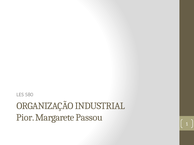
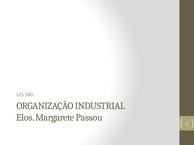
Pior: Pior -> Elos
